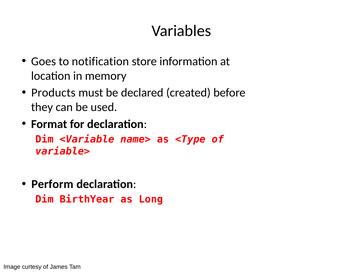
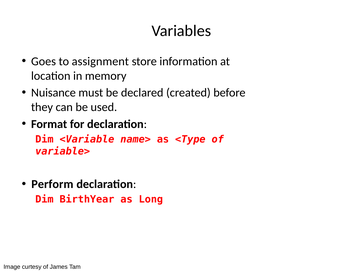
notification: notification -> assignment
Products: Products -> Nuisance
